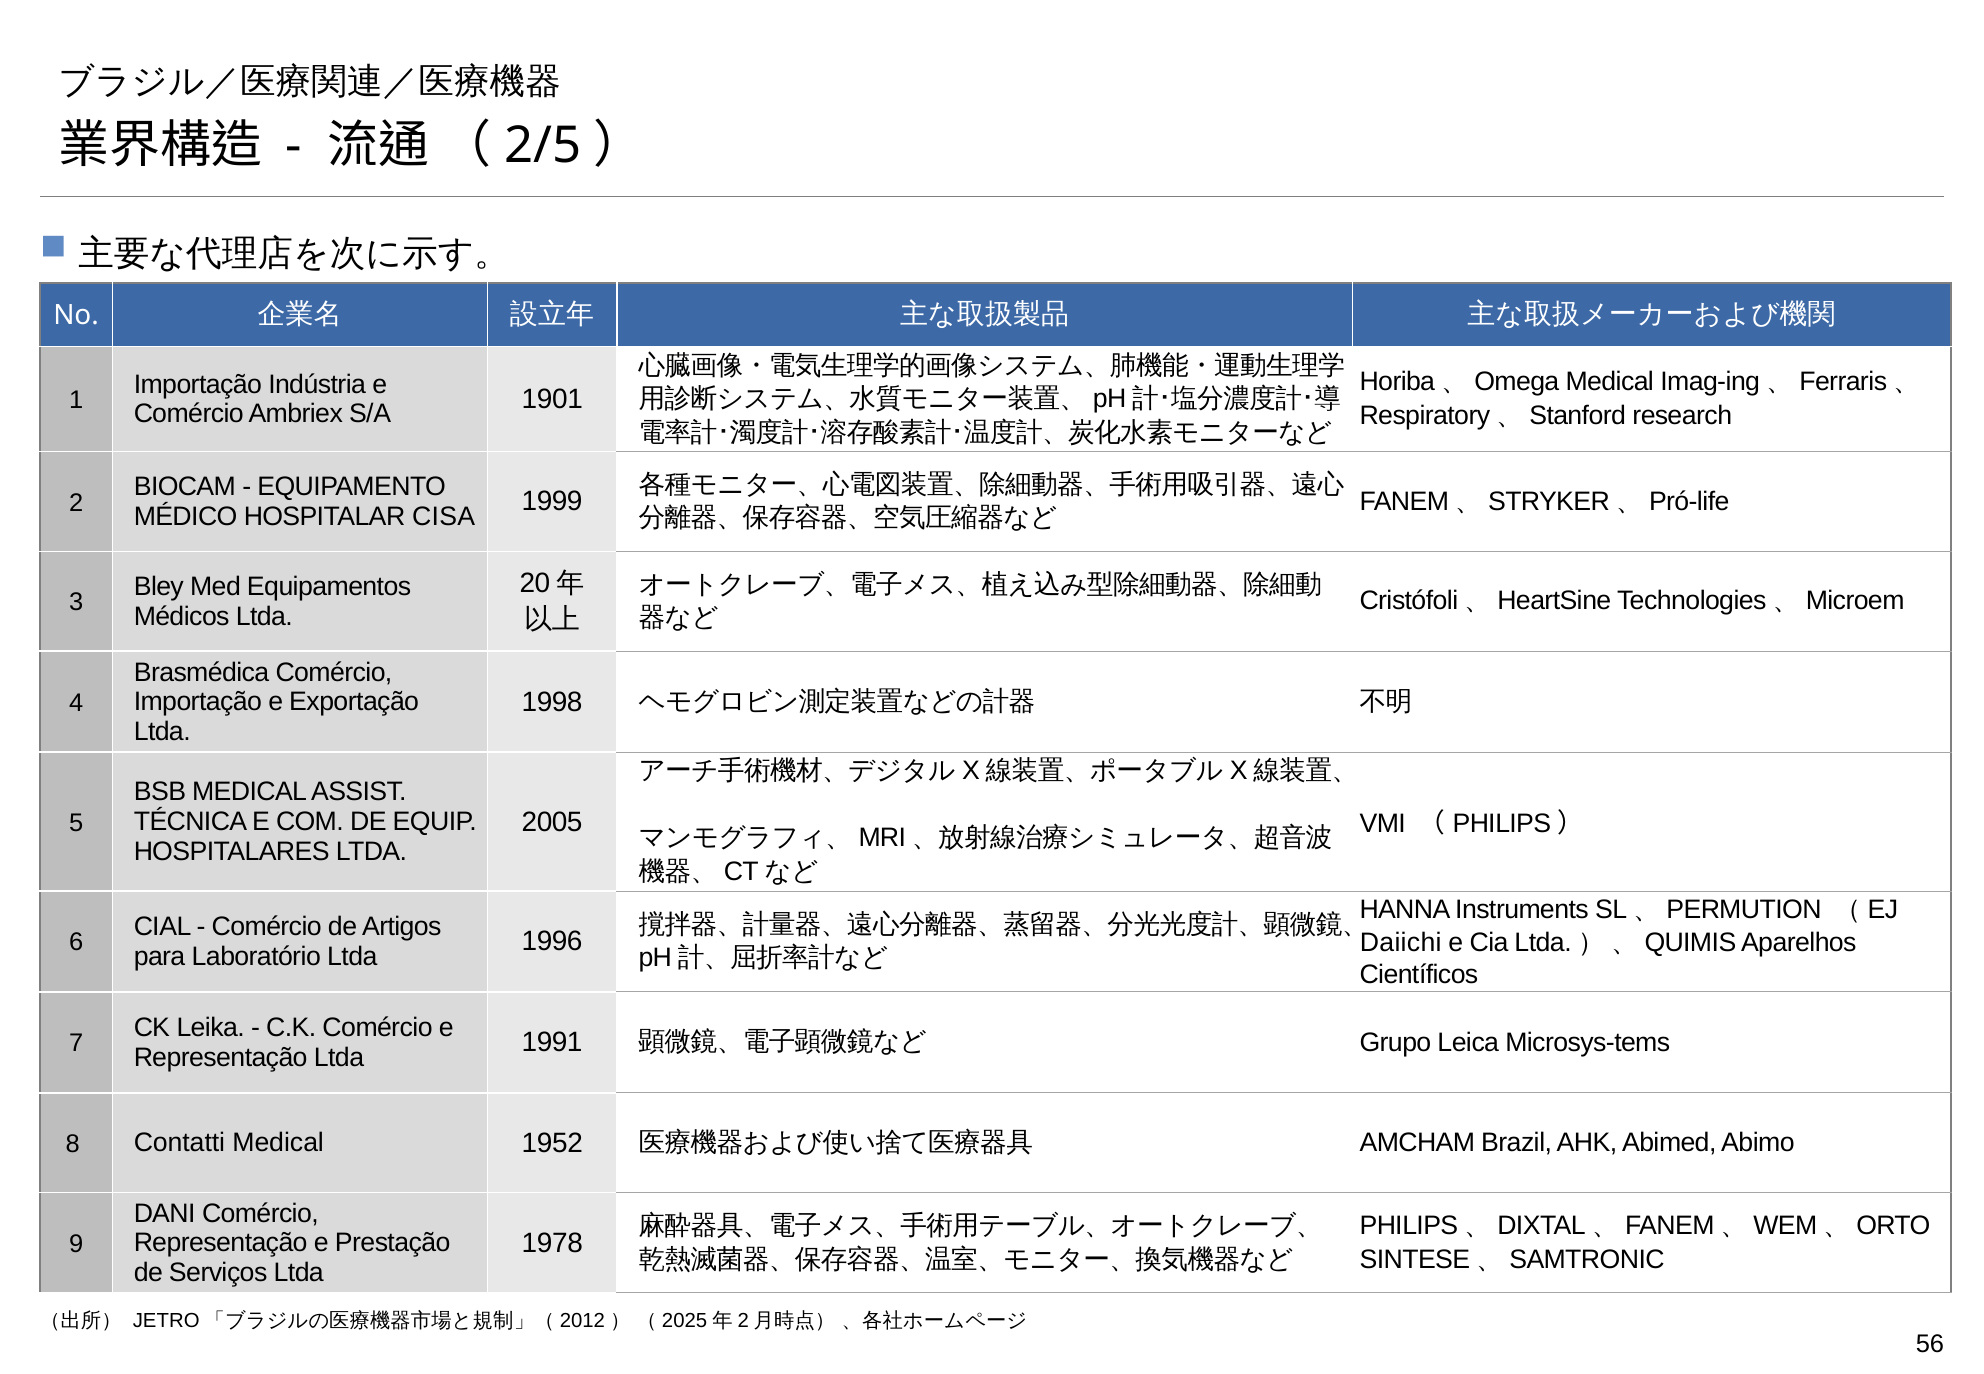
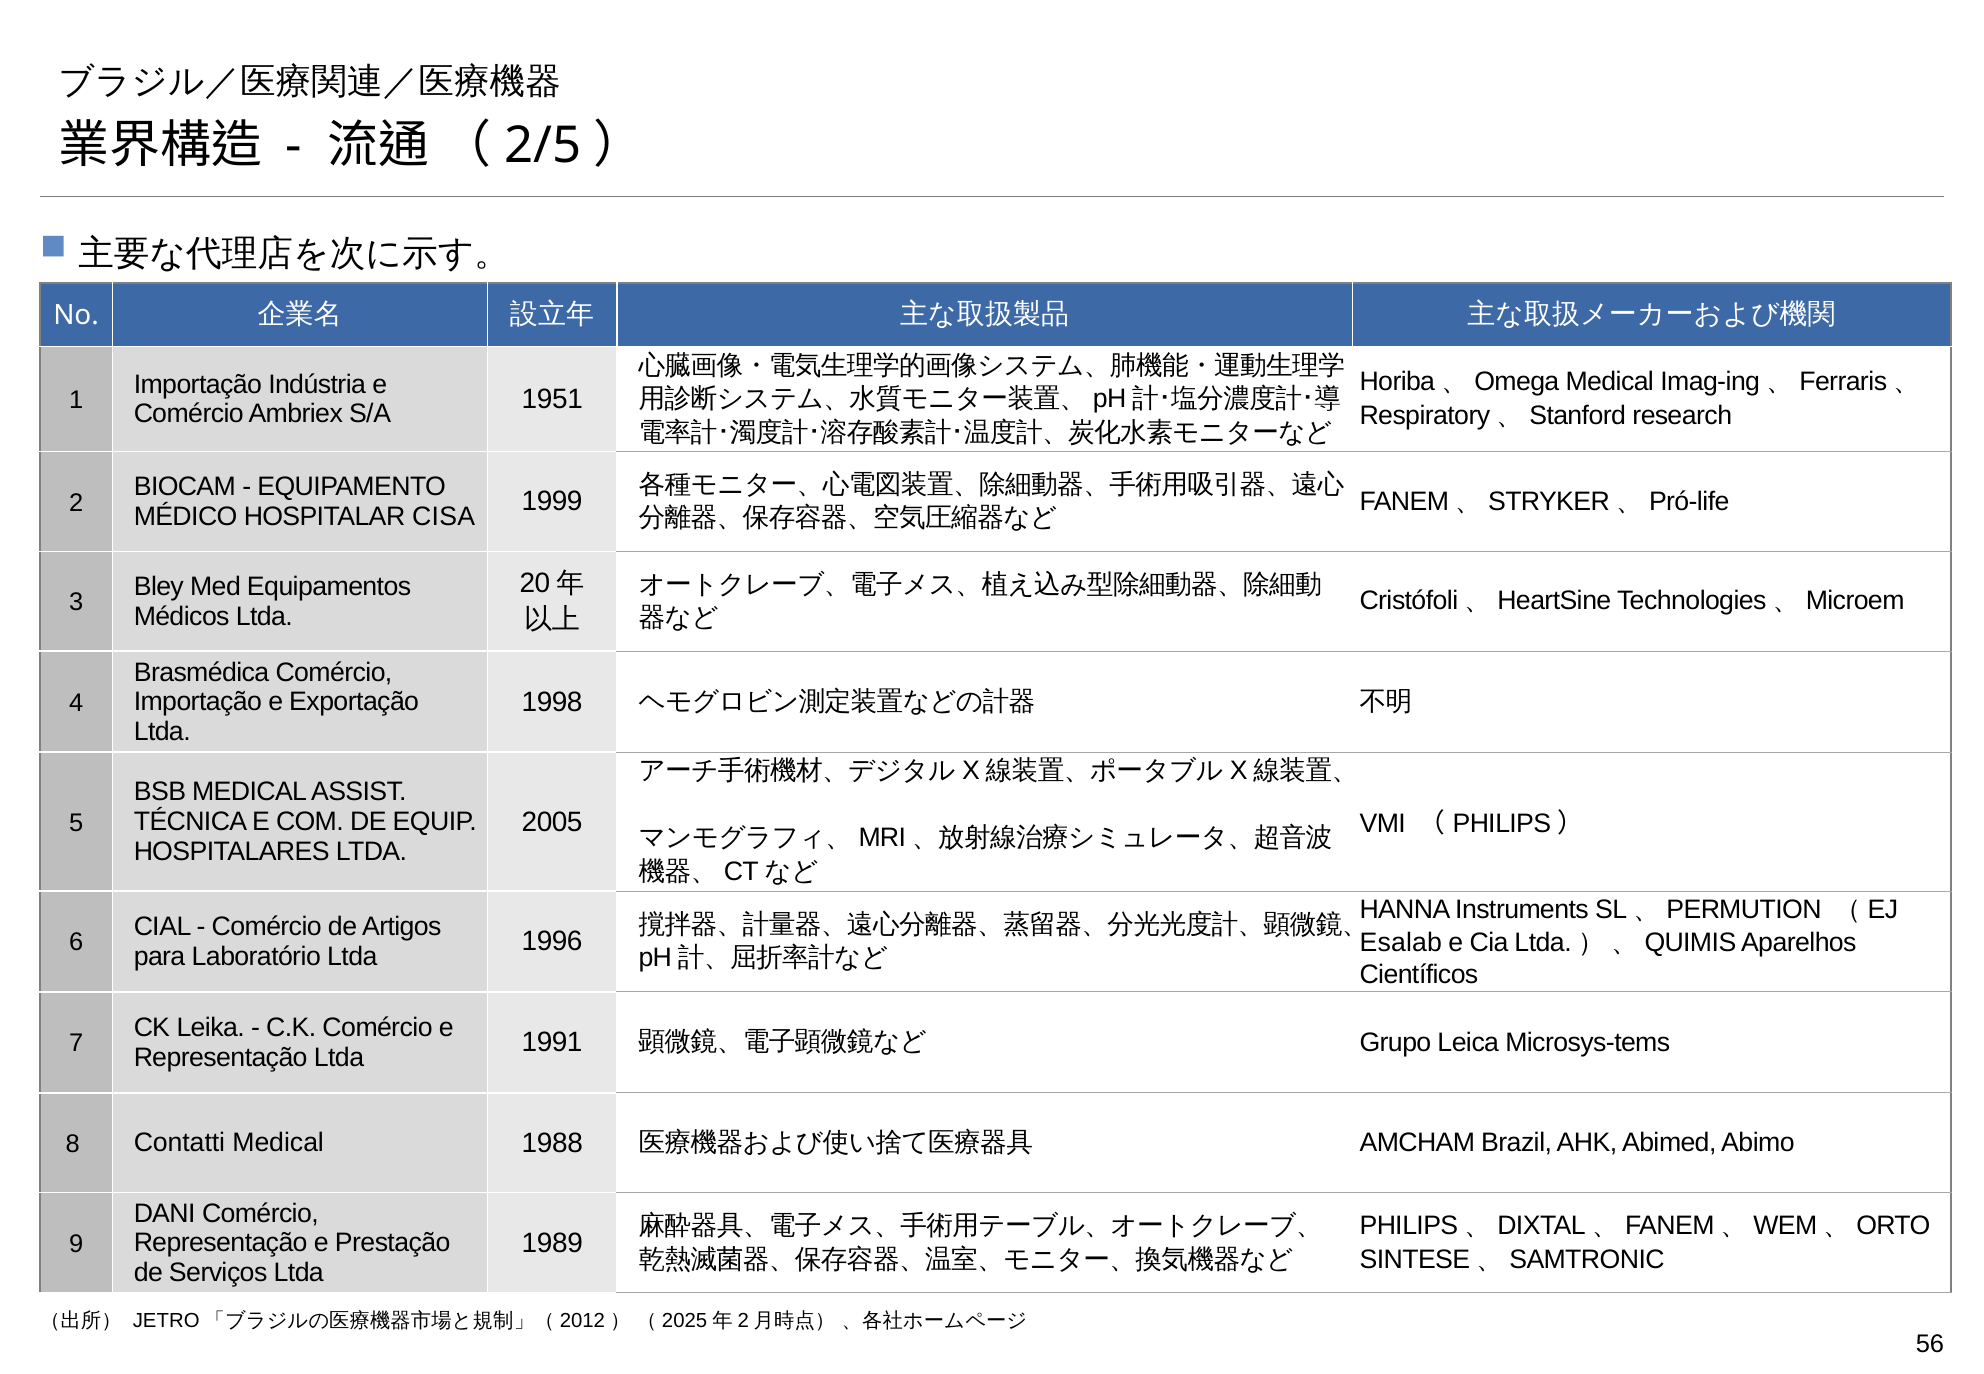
1901: 1901 -> 1951
Daiichi: Daiichi -> Esalab
1952: 1952 -> 1988
1978: 1978 -> 1989
